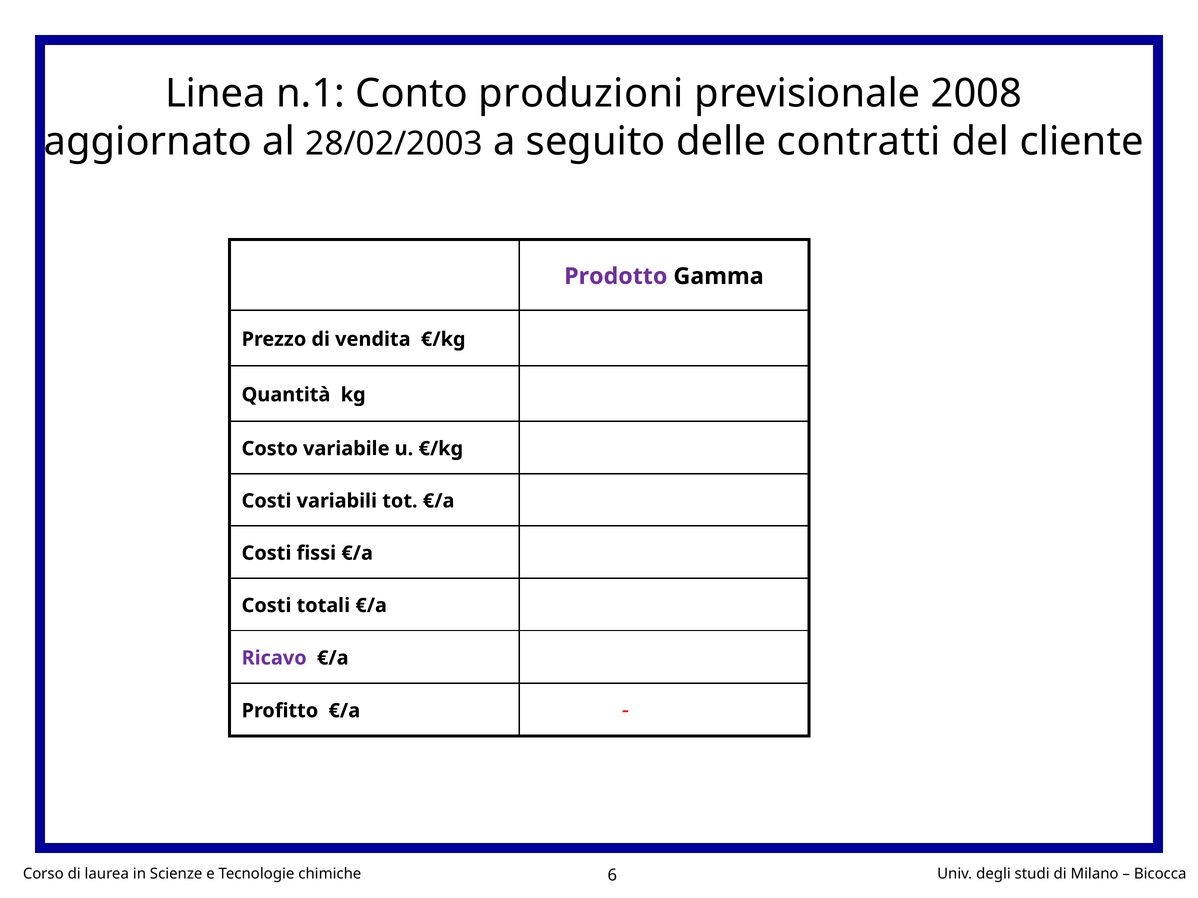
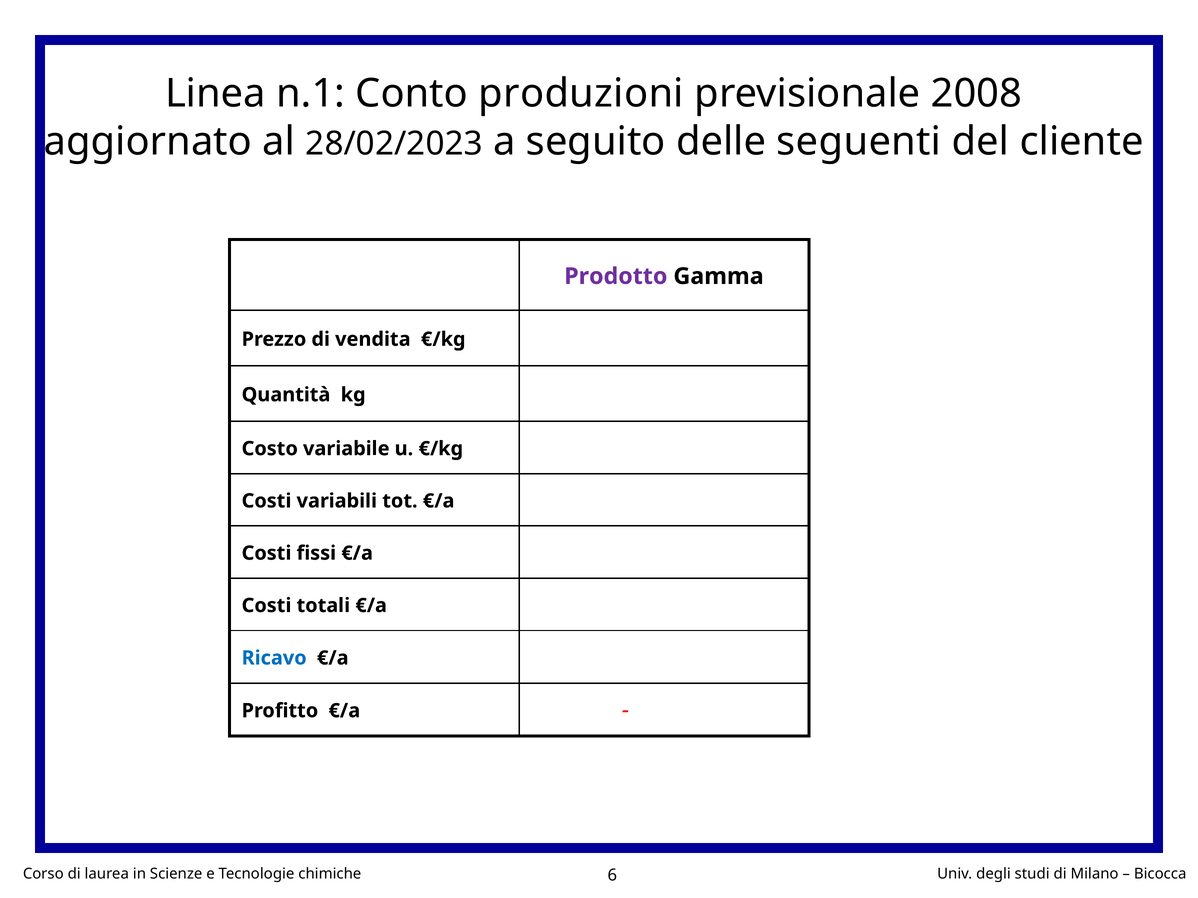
28/02/2003: 28/02/2003 -> 28/02/2023
contratti: contratti -> seguenti
Ricavo colour: purple -> blue
